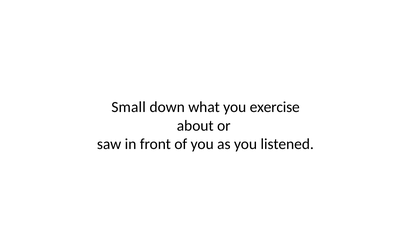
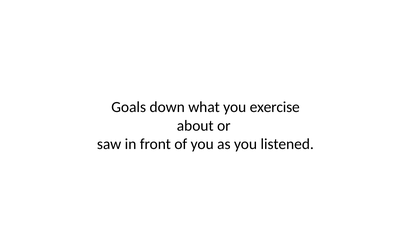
Small: Small -> Goals
